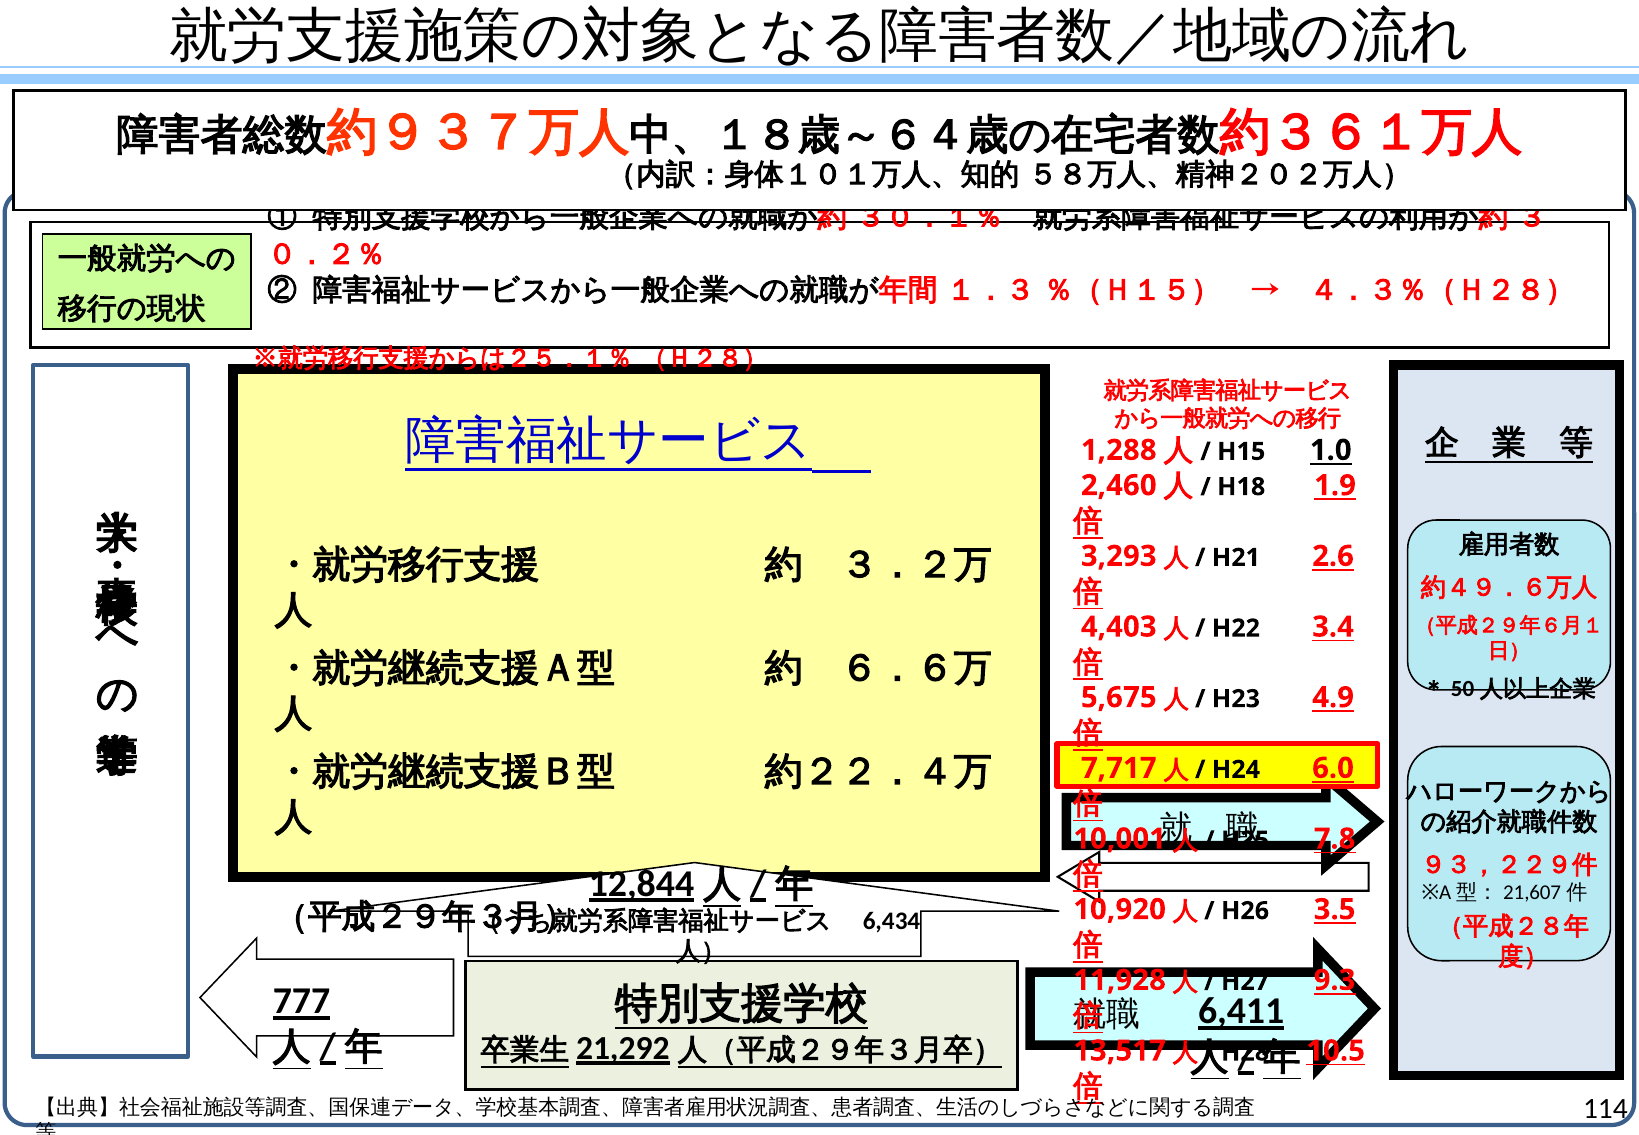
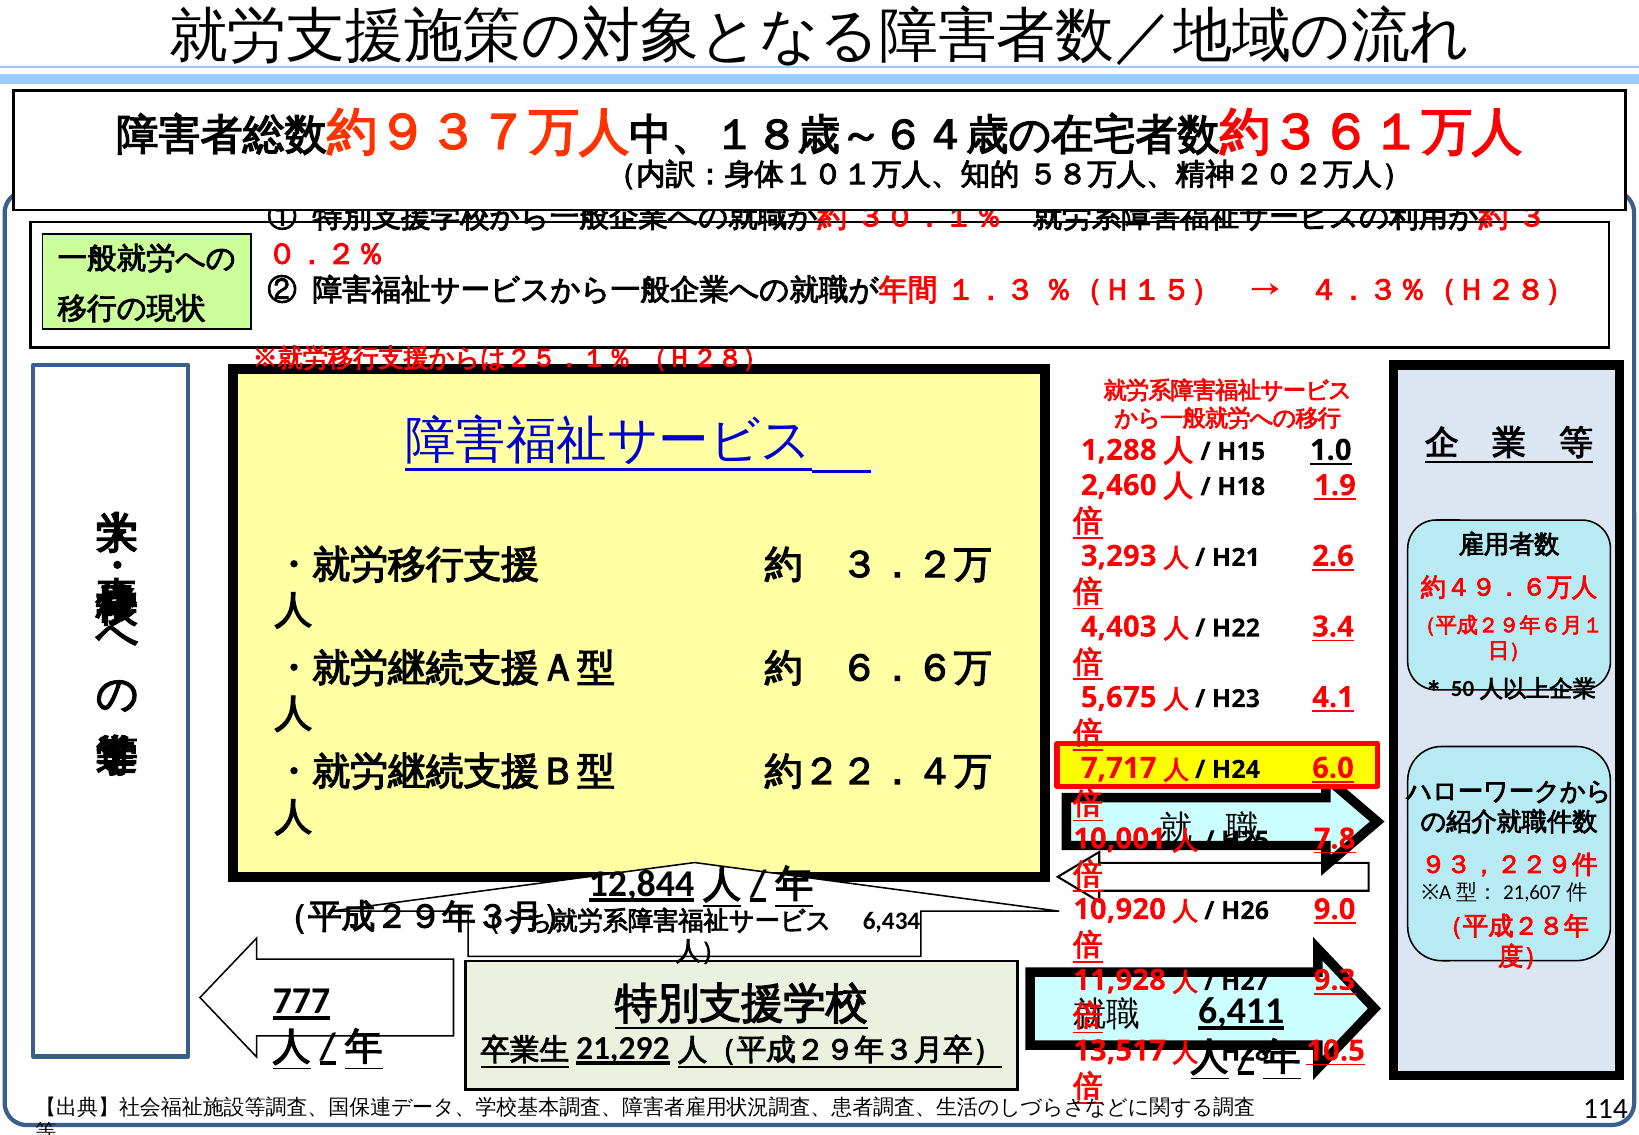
4.9: 4.9 -> 4.1
3.5: 3.5 -> 9.0
